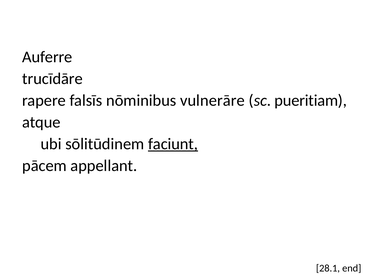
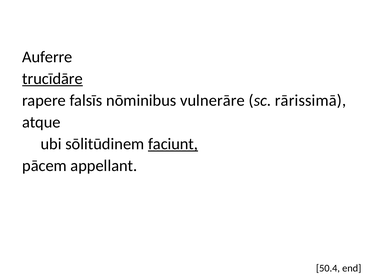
trucīdāre underline: none -> present
pueritiam: pueritiam -> rārissimā
28.1: 28.1 -> 50.4
